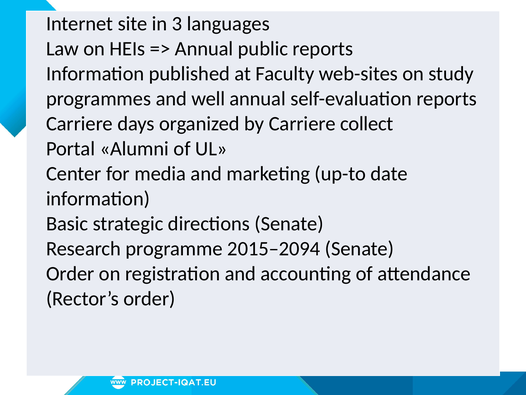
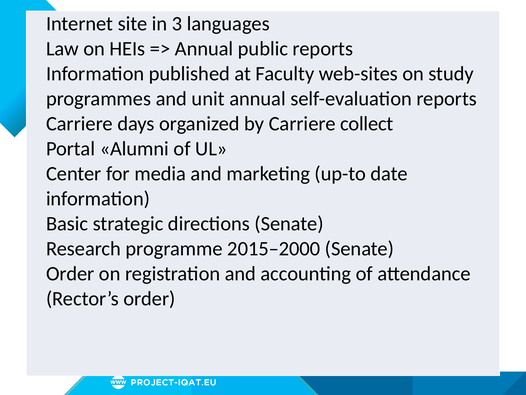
well: well -> unit
2015–2094: 2015–2094 -> 2015–2000
